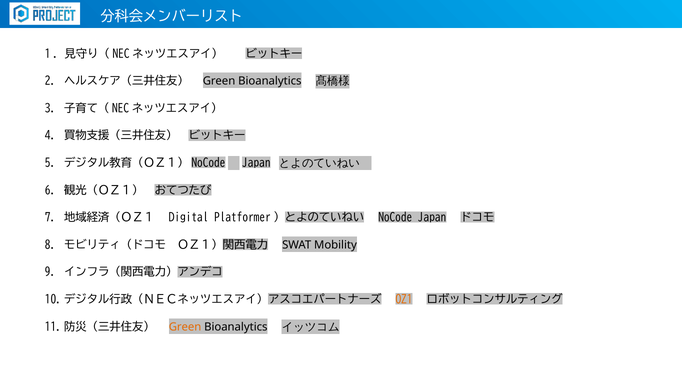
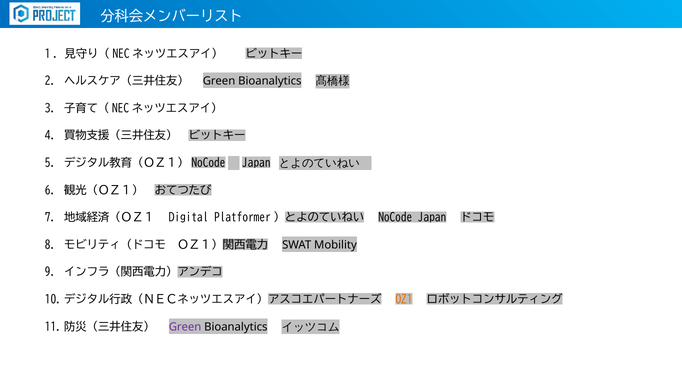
Green at (185, 326) colour: orange -> purple
